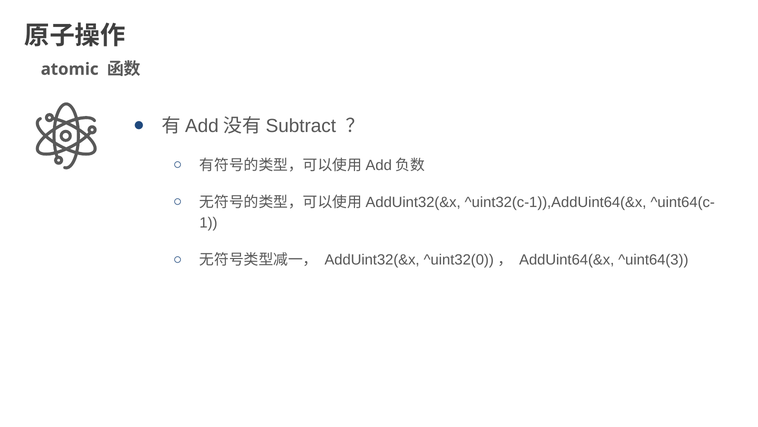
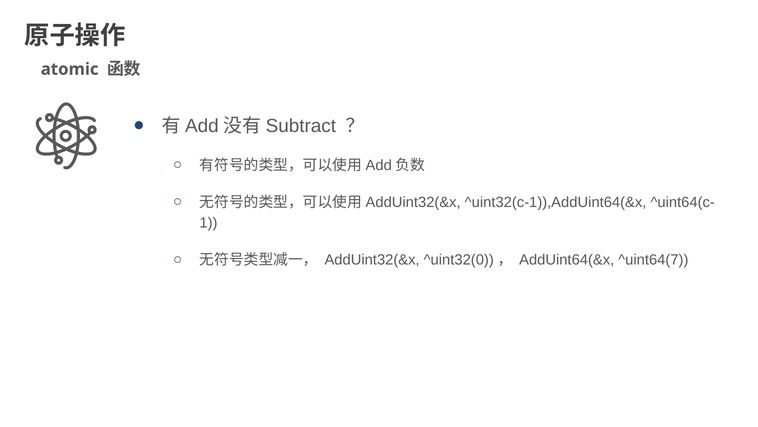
^uint64(3: ^uint64(3 -> ^uint64(7
